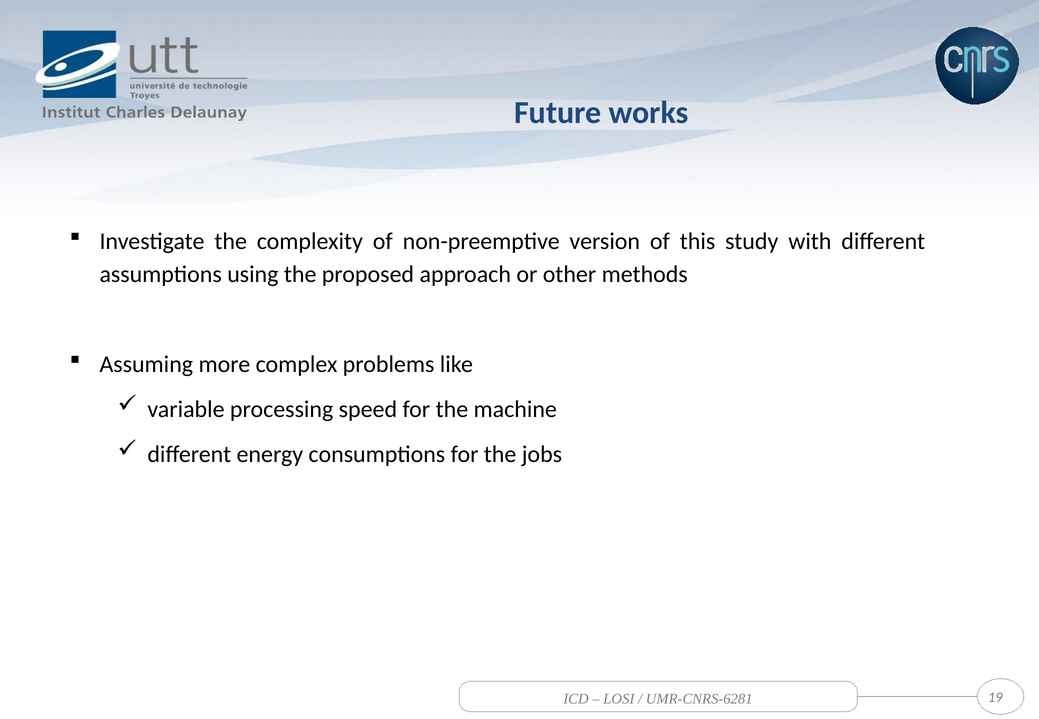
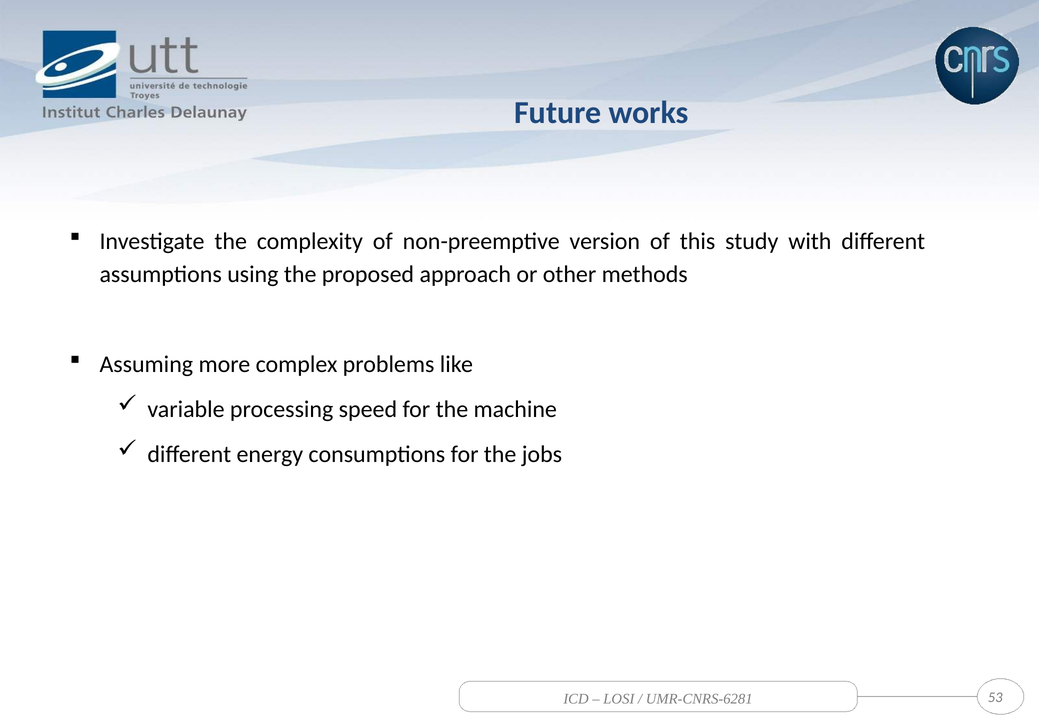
19: 19 -> 53
